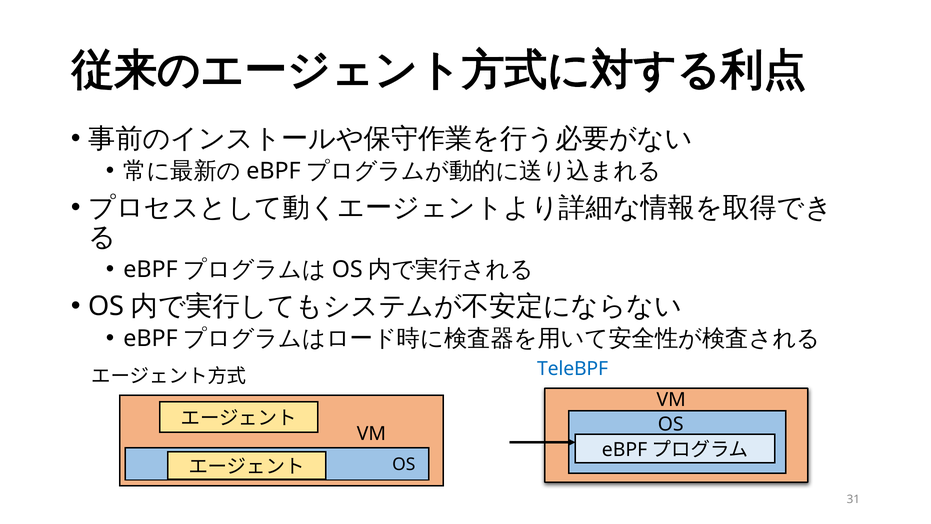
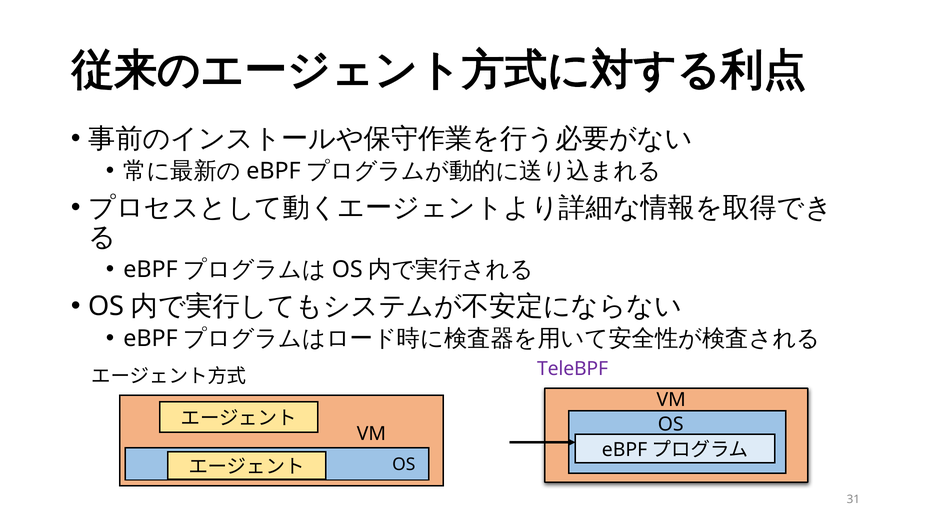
TeleBPF colour: blue -> purple
